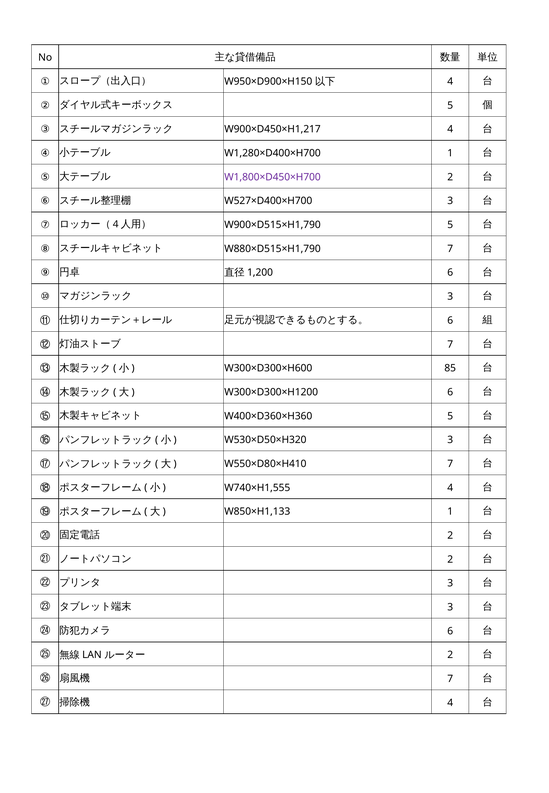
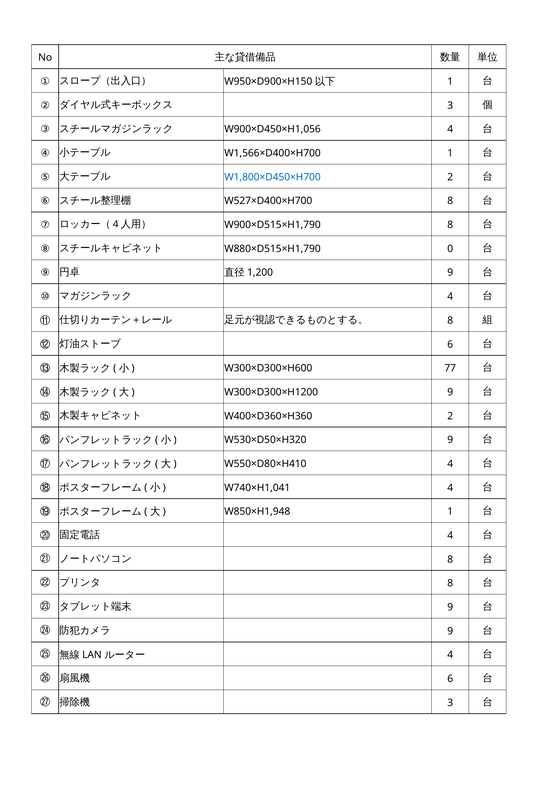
4 at (450, 82): 4 -> 1
5 at (450, 105): 5 -> 3
W900×D450×H1,217: W900×D450×H1,217 -> W900×D450×H1,056
W1,280×D400×H700: W1,280×D400×H700 -> W1,566×D400×H700
W1,800×D450×H700 colour: purple -> blue
W527×D400×H700 3: 3 -> 8
W900×D515×H1,790 5: 5 -> 8
W880×D515×H1,790 7: 7 -> 0
6 at (450, 273): 6 -> 9
3 at (450, 297): 3 -> 4
6 at (450, 320): 6 -> 8
7 at (450, 344): 7 -> 6
85: 85 -> 77
W300×D300×H1200 6: 6 -> 9
W400×D360×H360 5: 5 -> 2
W530×D50×H320 3: 3 -> 9
W550×D80×H410 7: 7 -> 4
W740×H1,555: W740×H1,555 -> W740×H1,041
W850×H1,133: W850×H1,133 -> W850×H1,948
2 at (450, 535): 2 -> 4
2 at (450, 559): 2 -> 8
3 at (450, 583): 3 -> 8
3 at (450, 607): 3 -> 9
6 at (450, 631): 6 -> 9
2 at (450, 655): 2 -> 4
7 at (450, 679): 7 -> 6
4 at (450, 703): 4 -> 3
